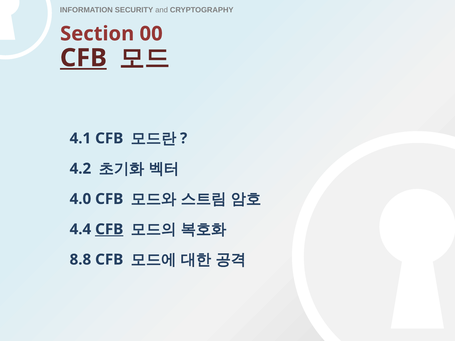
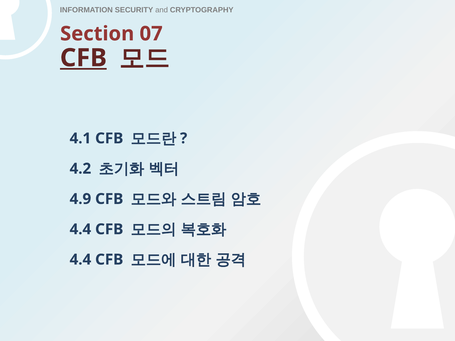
00: 00 -> 07
4.0: 4.0 -> 4.9
CFB at (109, 229) underline: present -> none
8.8 at (80, 260): 8.8 -> 4.4
